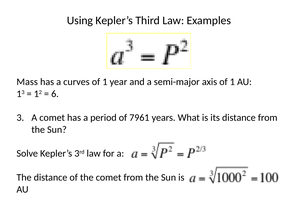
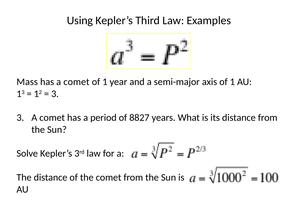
has a curves: curves -> comet
6 at (55, 94): 6 -> 3
7961: 7961 -> 8827
